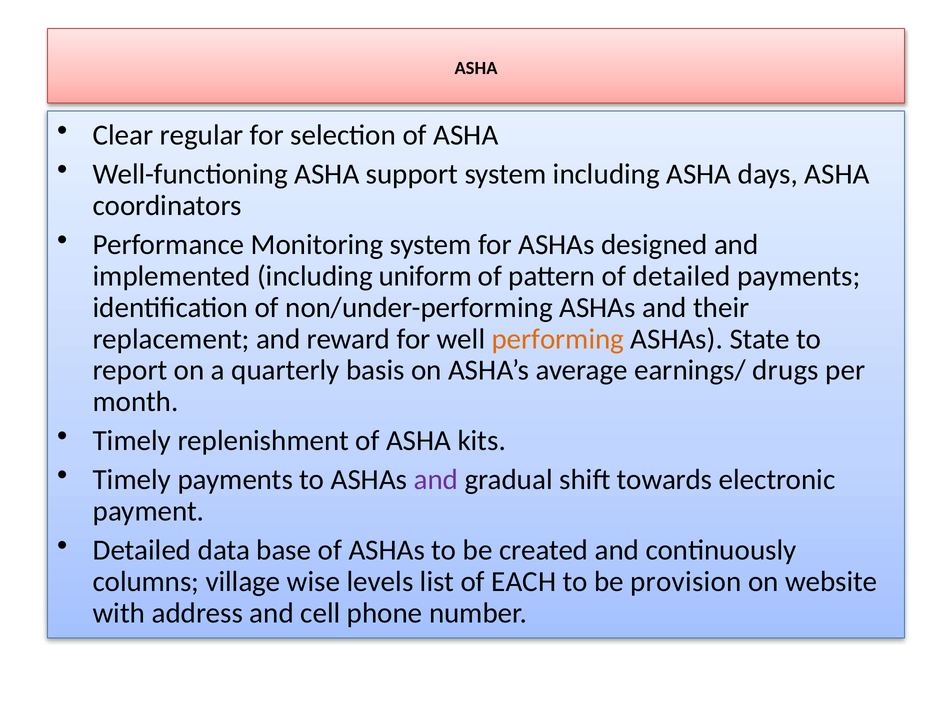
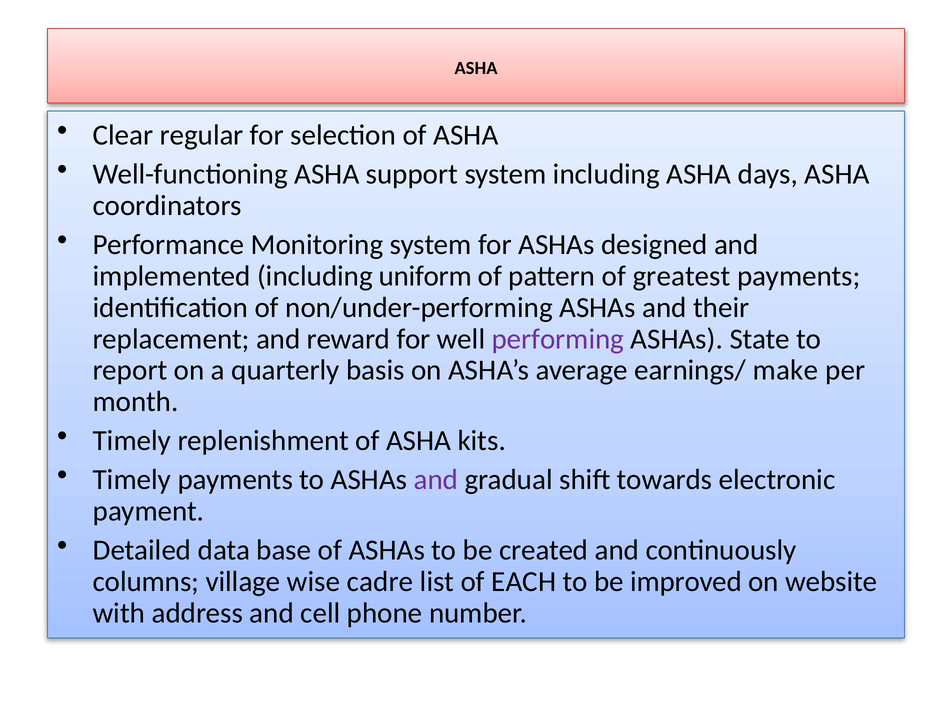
of detailed: detailed -> greatest
performing colour: orange -> purple
drugs: drugs -> make
levels: levels -> cadre
provision: provision -> improved
